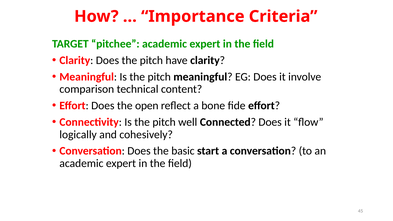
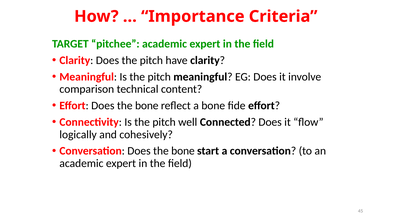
Effort Does the open: open -> bone
Conversation Does the basic: basic -> bone
